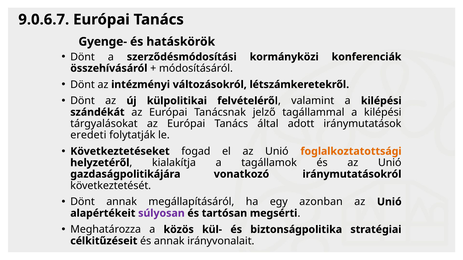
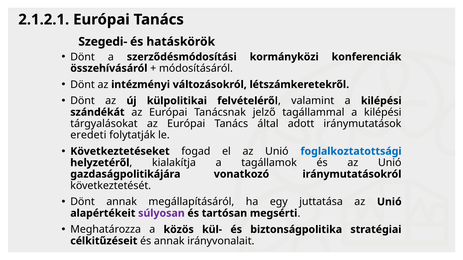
9.0.6.7: 9.0.6.7 -> 2.1.2.1
Gyenge-: Gyenge- -> Szegedi-
foglalkoztatottsági colour: orange -> blue
azonban: azonban -> juttatása
